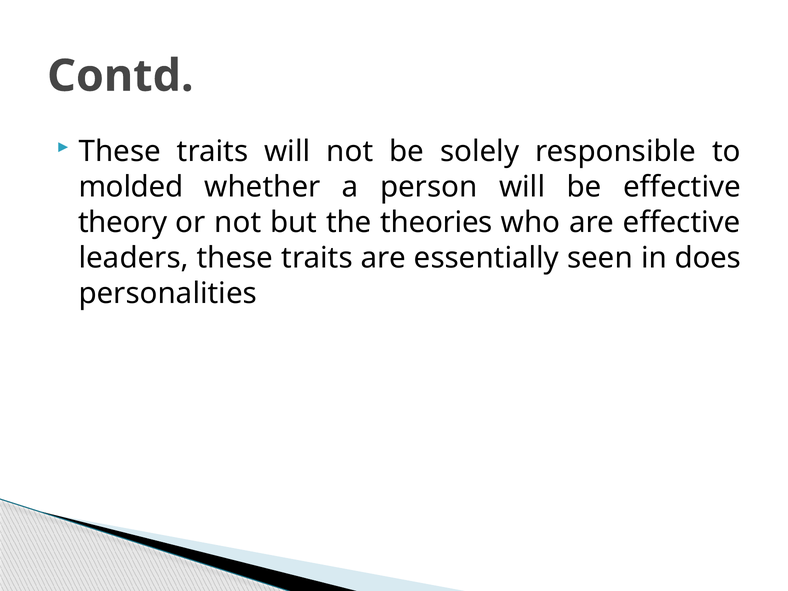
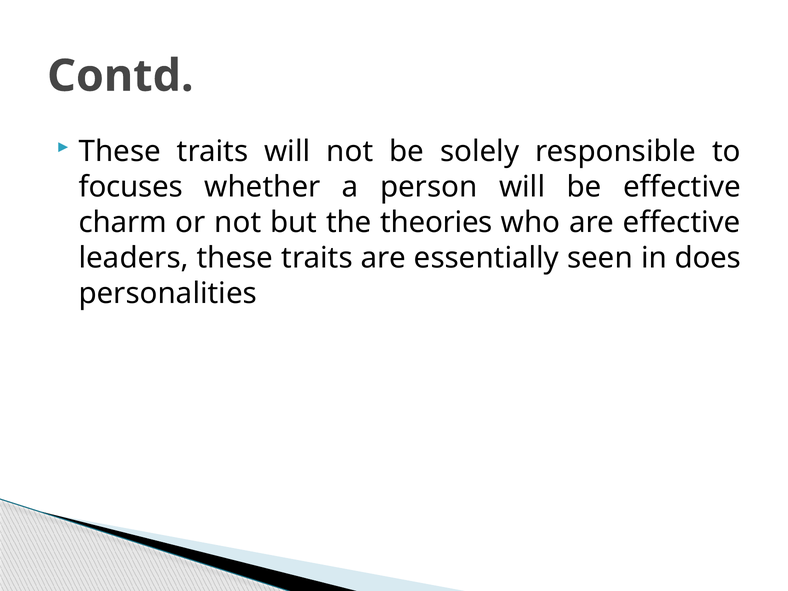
molded: molded -> focuses
theory: theory -> charm
